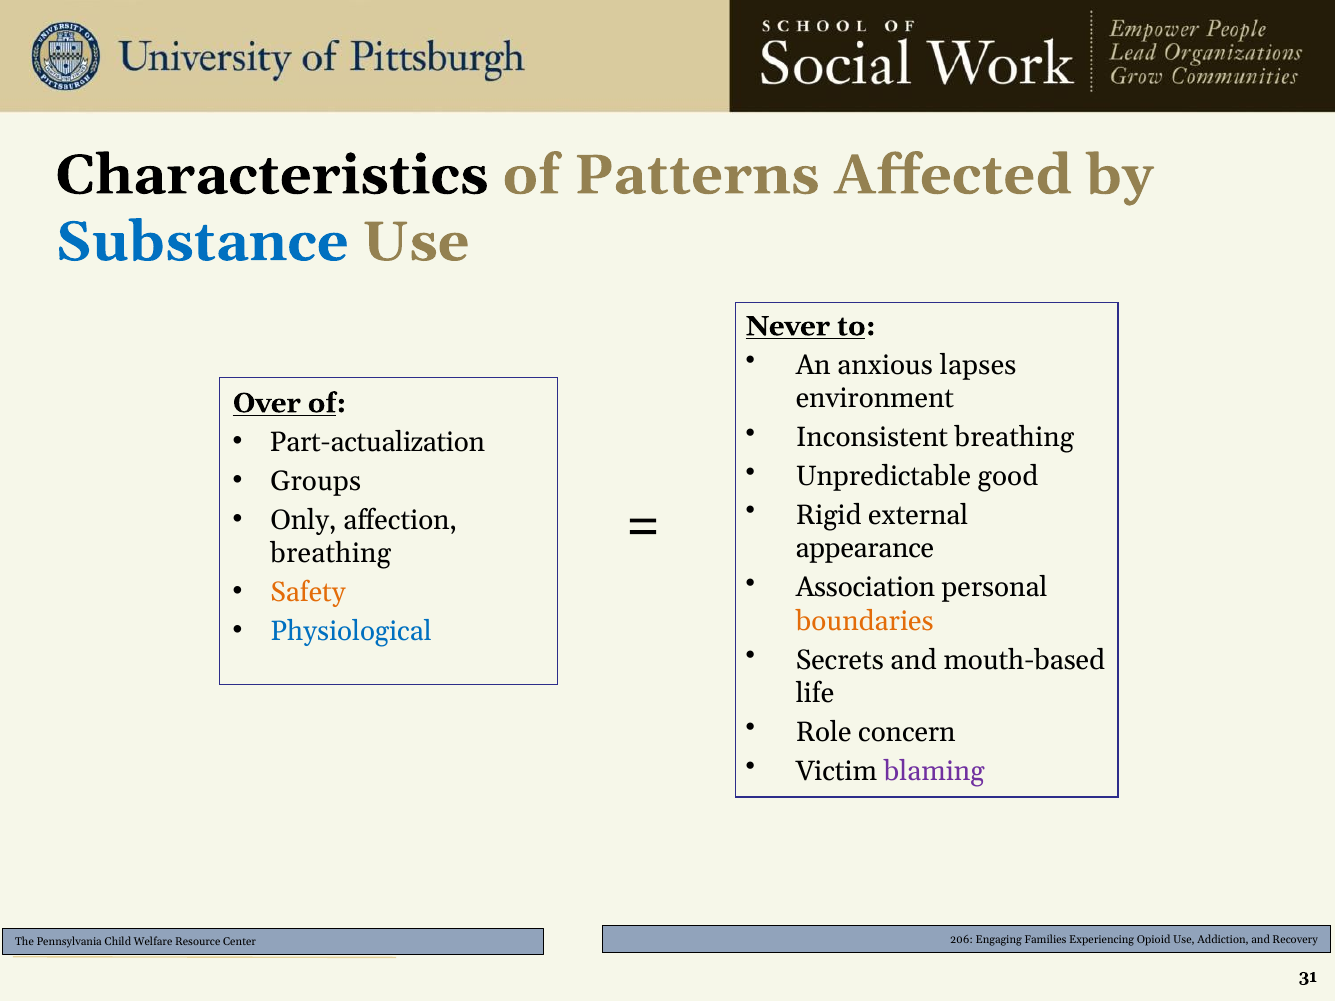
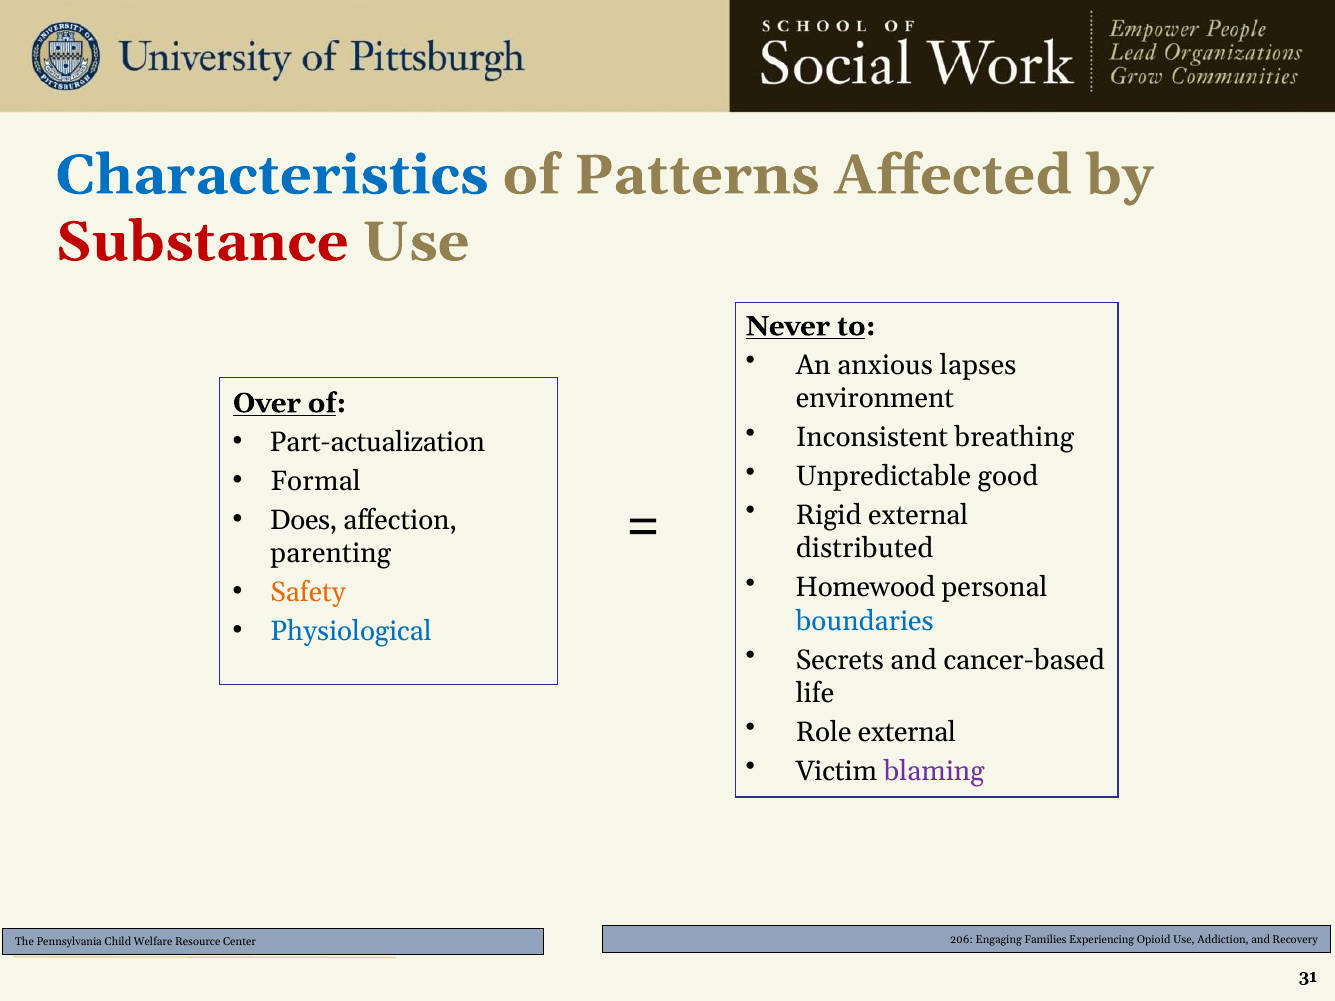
Characteristics colour: black -> blue
Substance colour: blue -> red
Groups: Groups -> Formal
Only: Only -> Does
appearance: appearance -> distributed
breathing at (331, 553): breathing -> parenting
Association: Association -> Homewood
boundaries colour: orange -> blue
mouth-based: mouth-based -> cancer-based
Role concern: concern -> external
